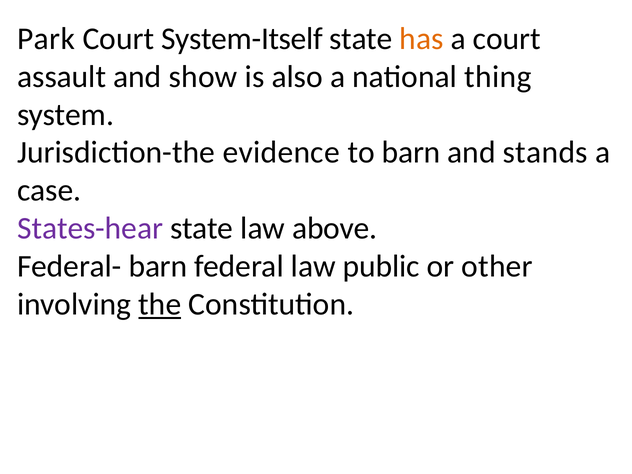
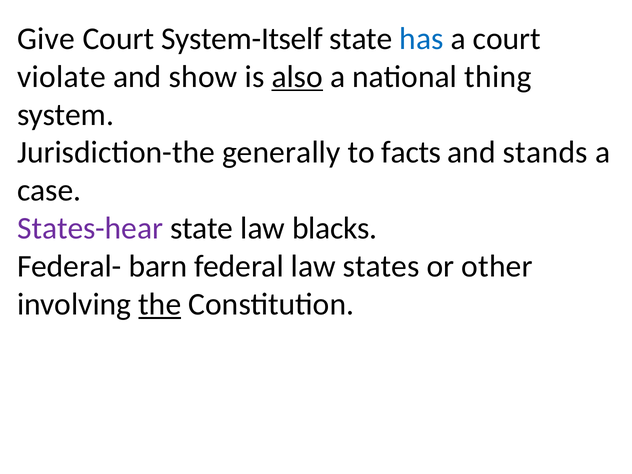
Park: Park -> Give
has colour: orange -> blue
assault: assault -> violate
also underline: none -> present
evidence: evidence -> generally
to barn: barn -> facts
above: above -> blacks
public: public -> states
